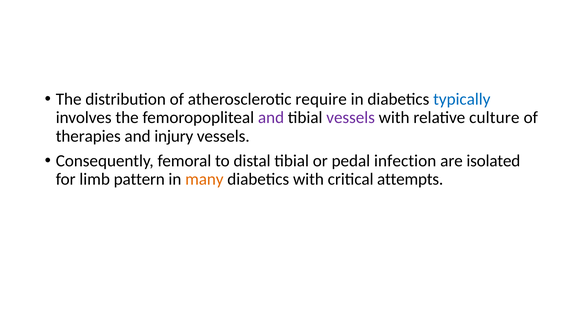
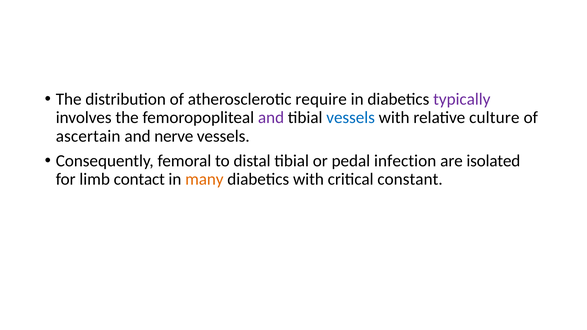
typically colour: blue -> purple
vessels at (351, 118) colour: purple -> blue
therapies: therapies -> ascertain
injury: injury -> nerve
pattern: pattern -> contact
attempts: attempts -> constant
